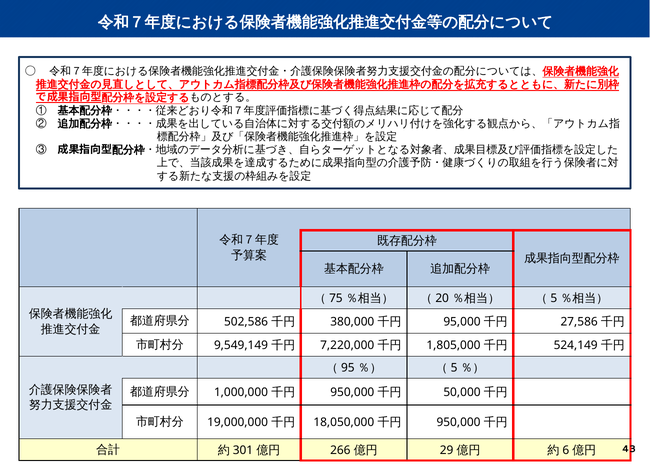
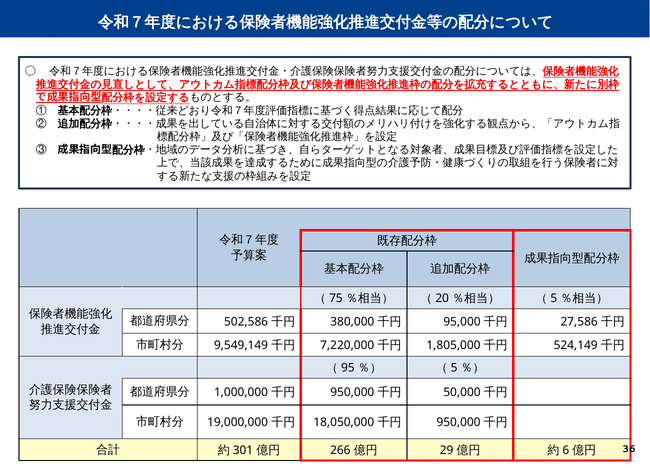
43: 43 -> 36
